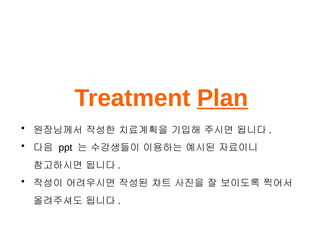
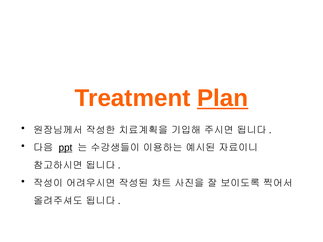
ppt underline: none -> present
